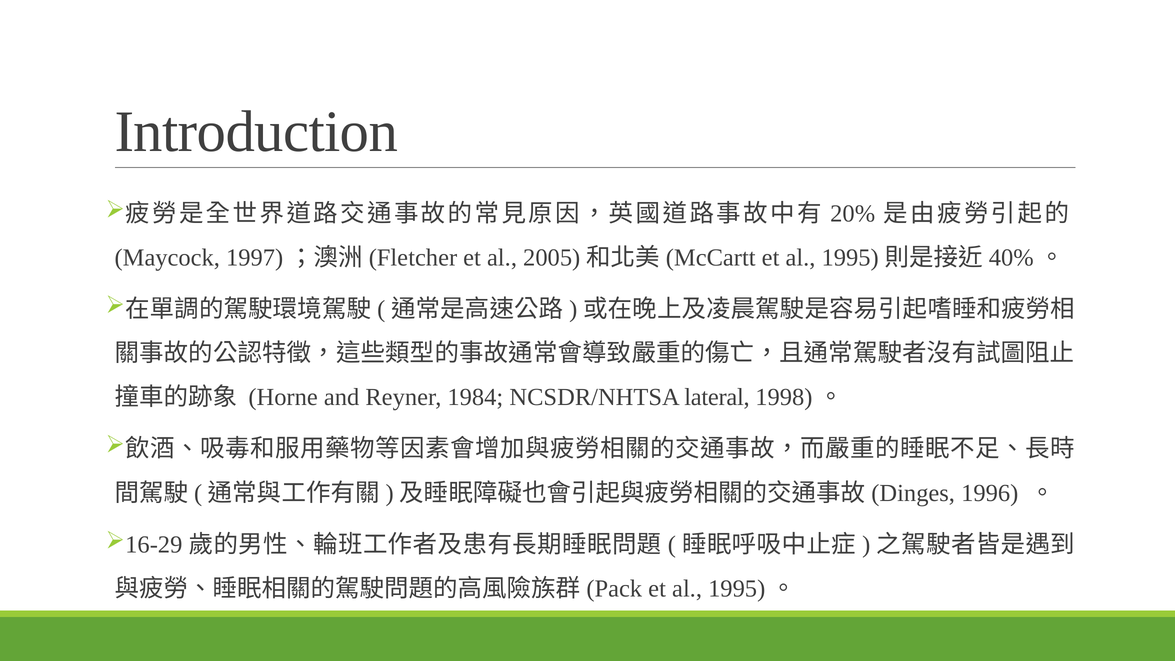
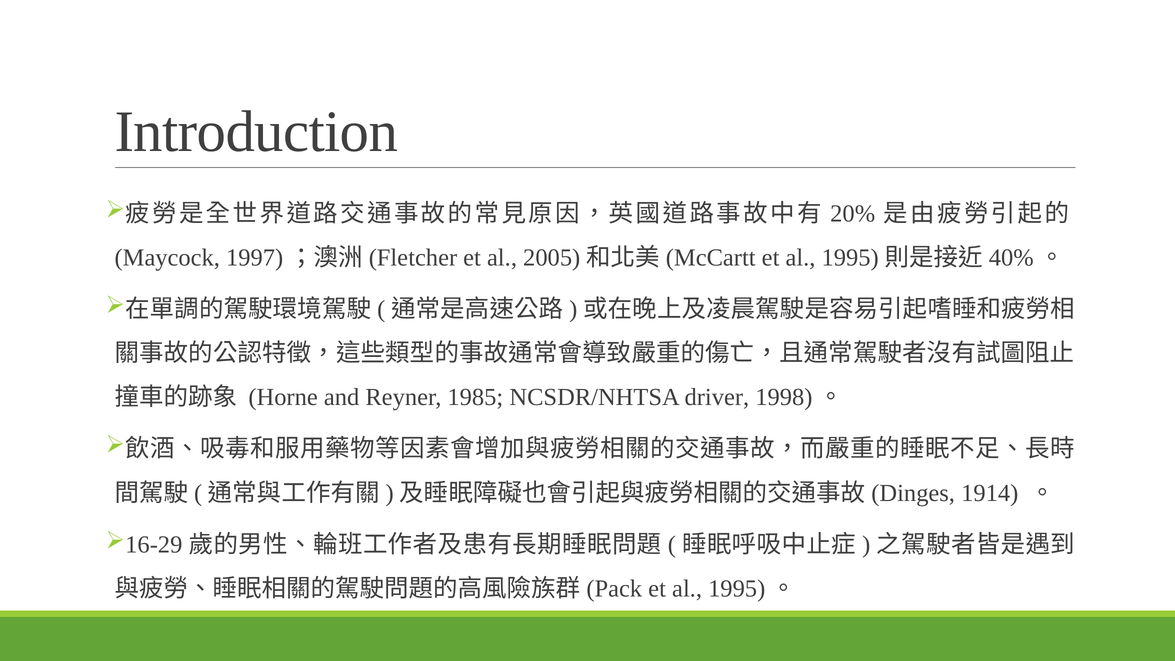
1984: 1984 -> 1985
lateral: lateral -> driver
1996: 1996 -> 1914
